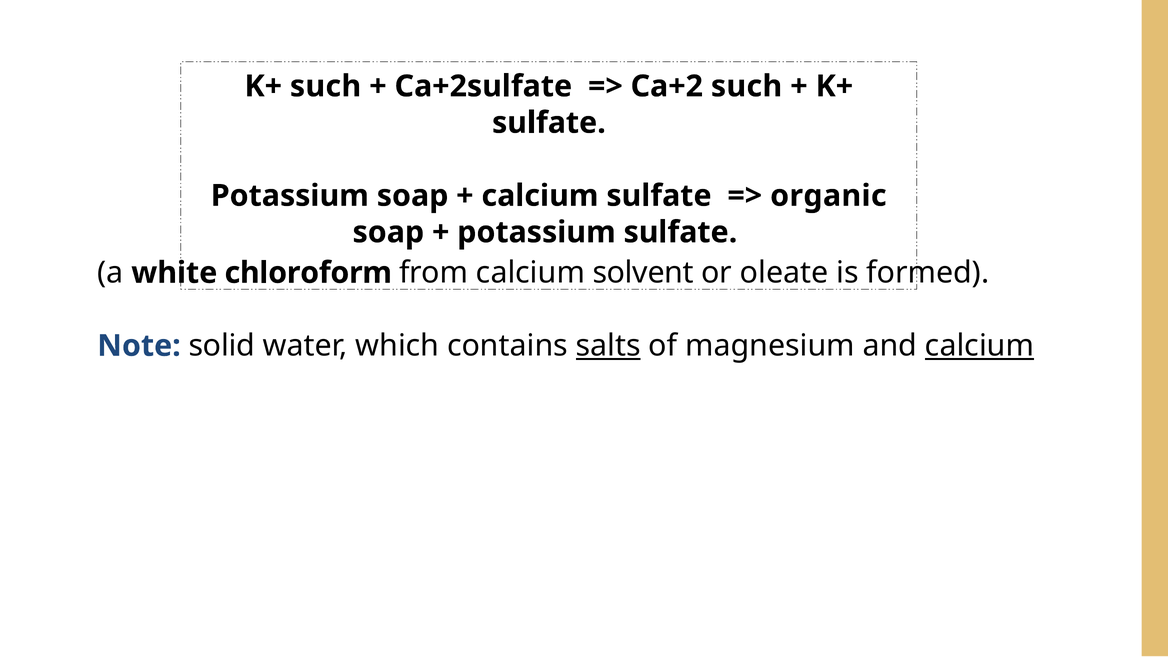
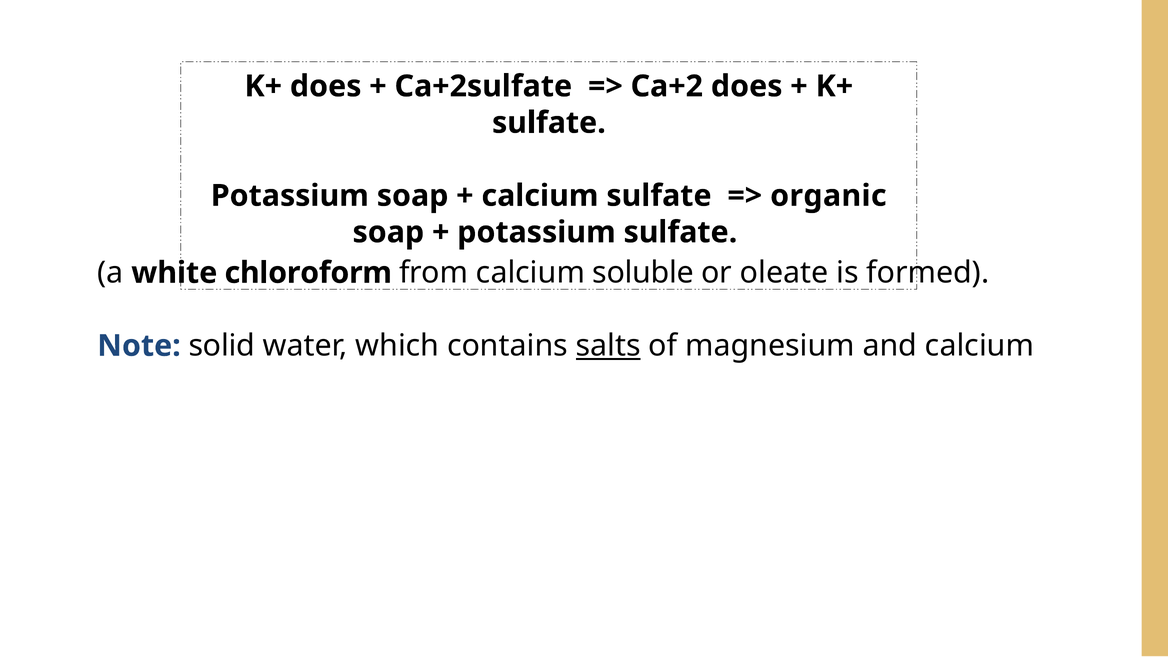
K+ such: such -> does
Ca+2 such: such -> does
solvent: solvent -> soluble
calcium at (980, 346) underline: present -> none
